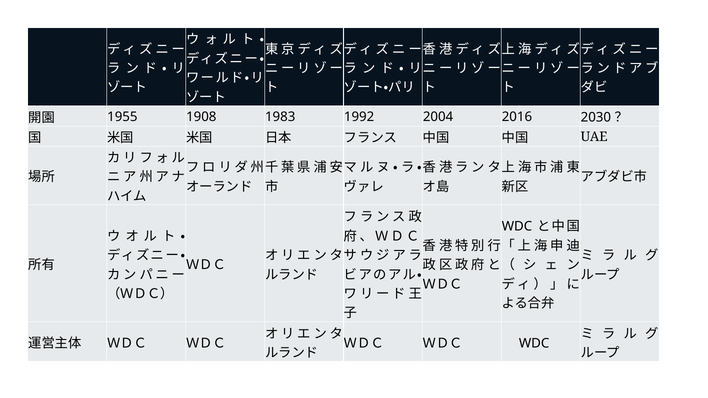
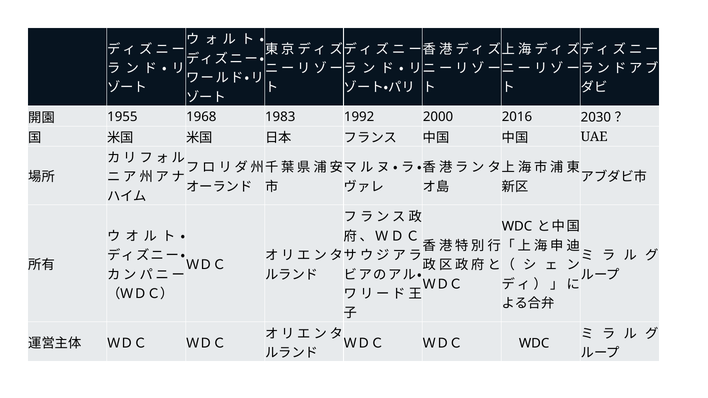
1908: 1908 -> 1968
2004: 2004 -> 2000
